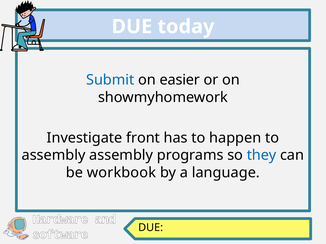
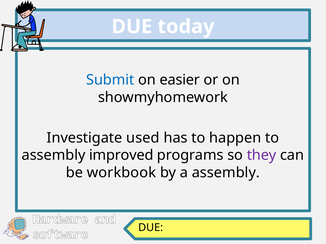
front: front -> used
assembly assembly: assembly -> improved
they colour: blue -> purple
a language: language -> assembly
